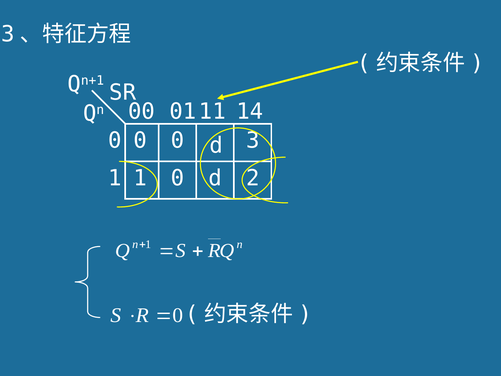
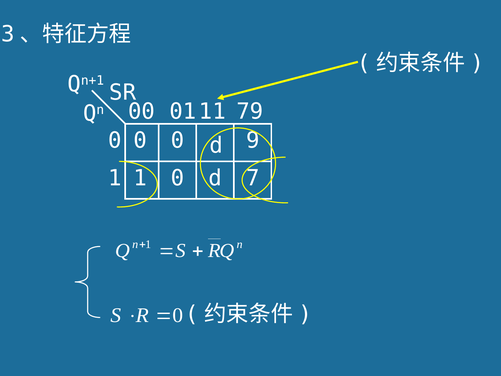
14: 14 -> 79
3: 3 -> 9
2: 2 -> 7
